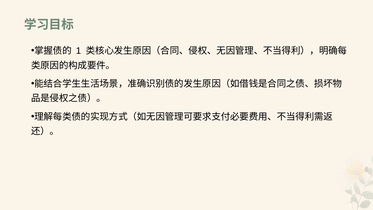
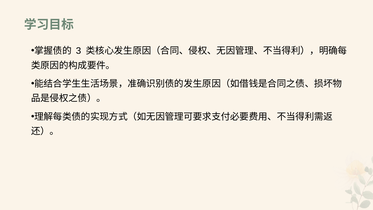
1: 1 -> 3
